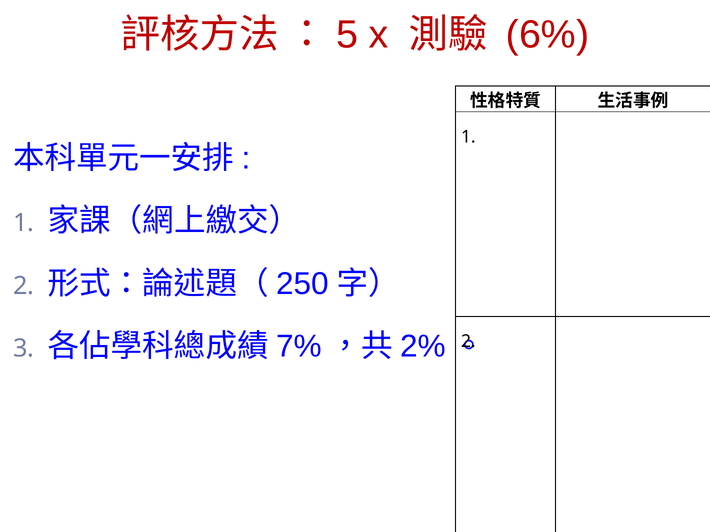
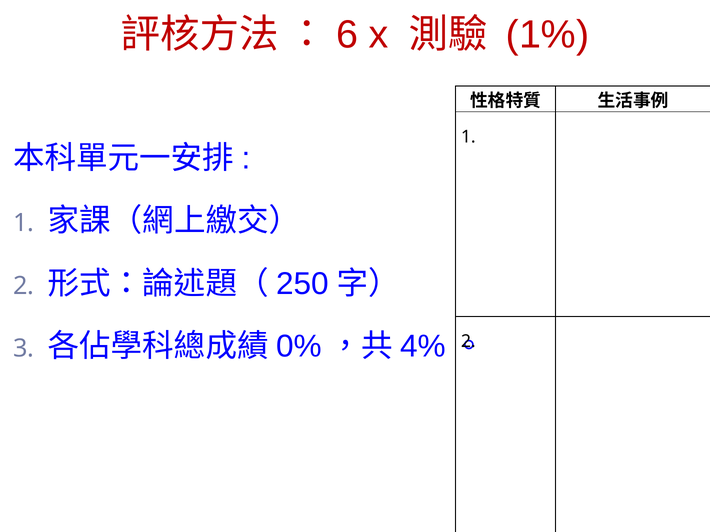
5: 5 -> 6
6%: 6% -> 1%
7%: 7% -> 0%
2%: 2% -> 4%
